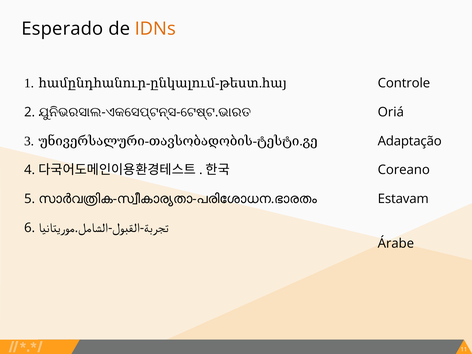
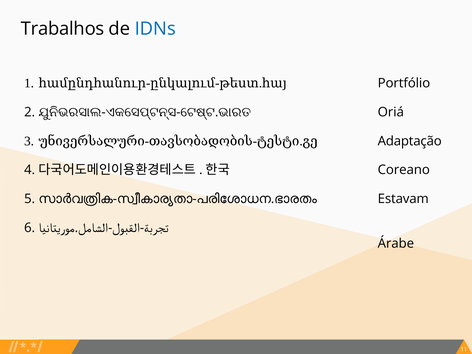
Esperado: Esperado -> Trabalhos
IDNs colour: orange -> blue
Controle: Controle -> Portfólio
